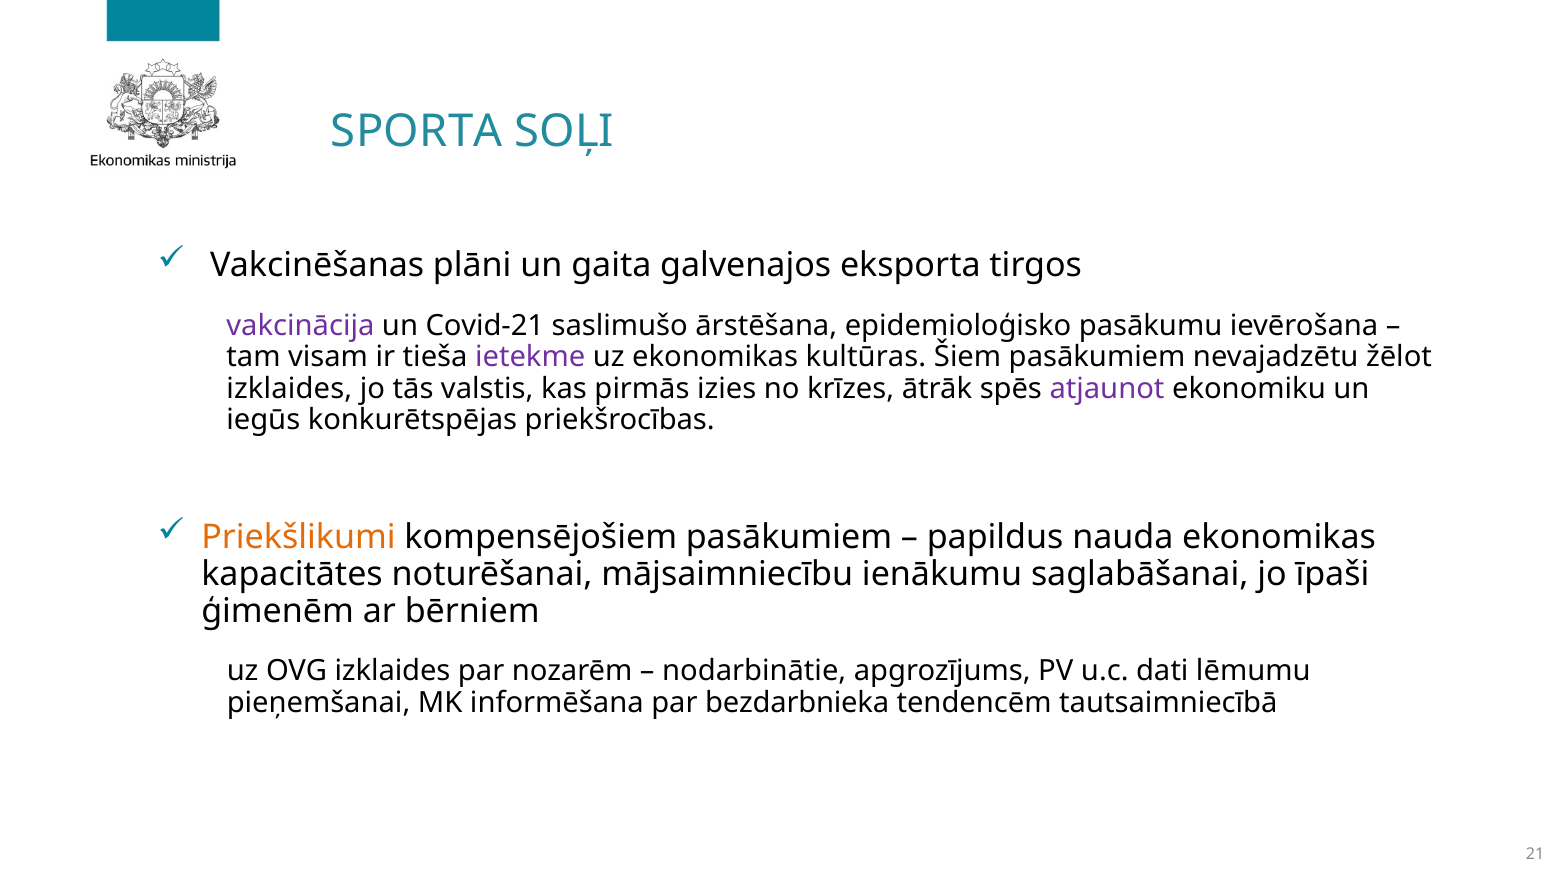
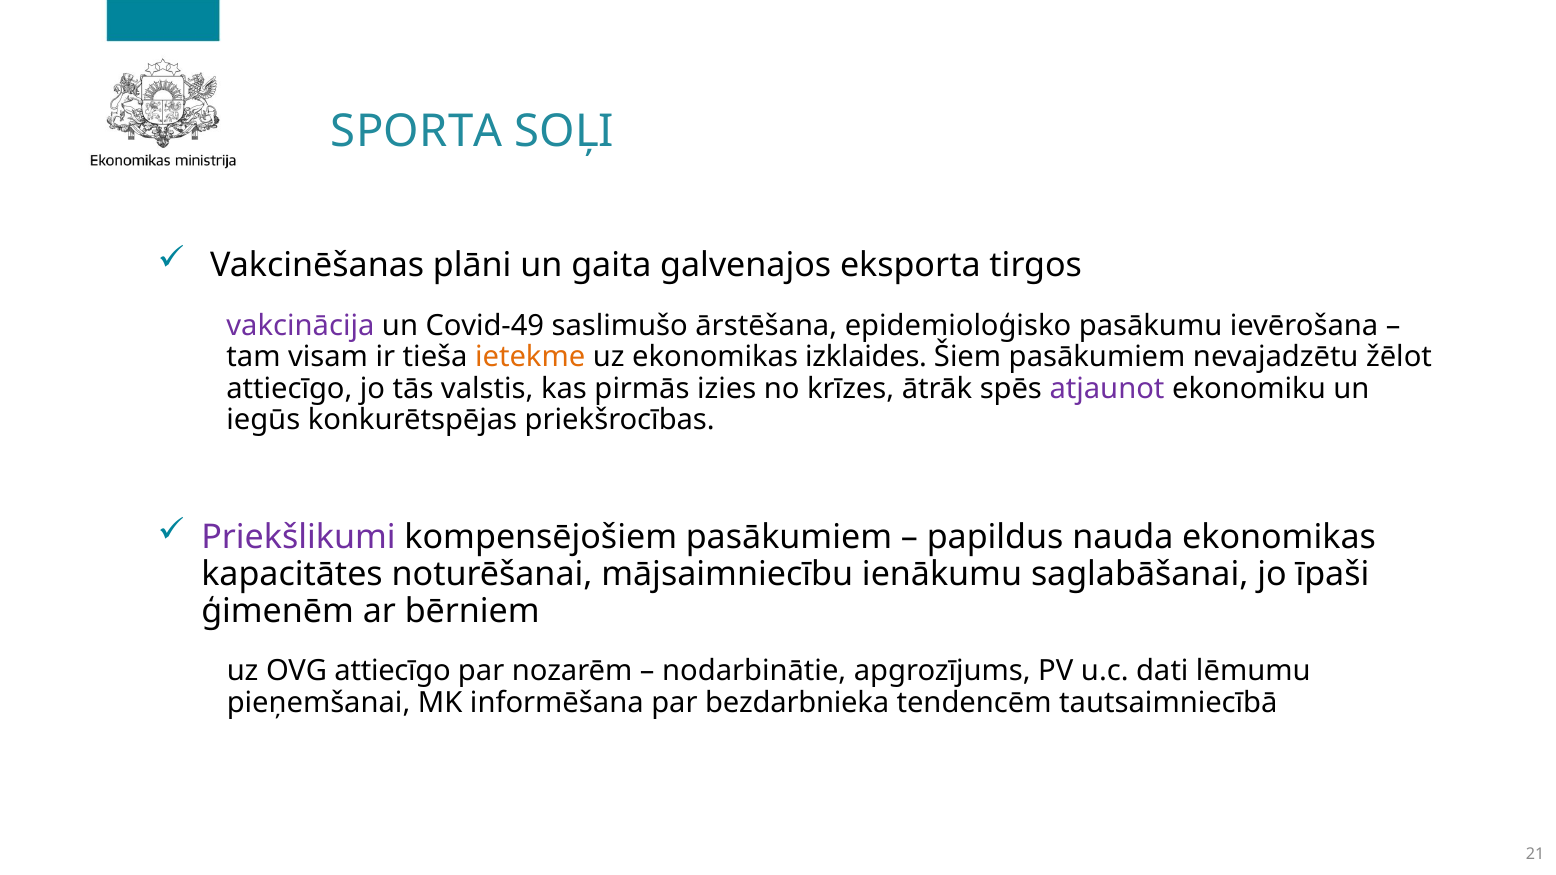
Covid-21: Covid-21 -> Covid-49
ietekme colour: purple -> orange
kultūras: kultūras -> izklaides
izklaides at (289, 389): izklaides -> attiecīgo
Priekšlikumi colour: orange -> purple
OVG izklaides: izklaides -> attiecīgo
